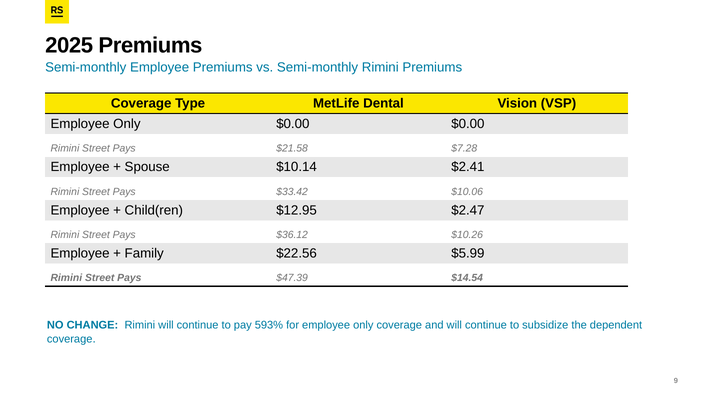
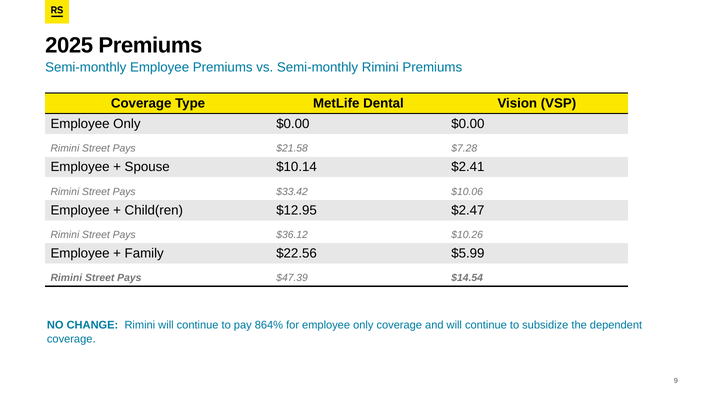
593%: 593% -> 864%
